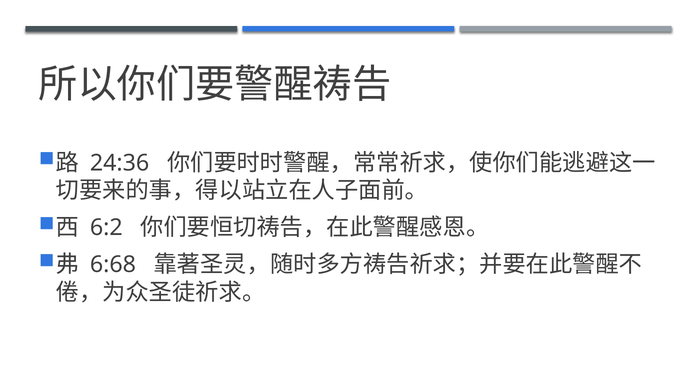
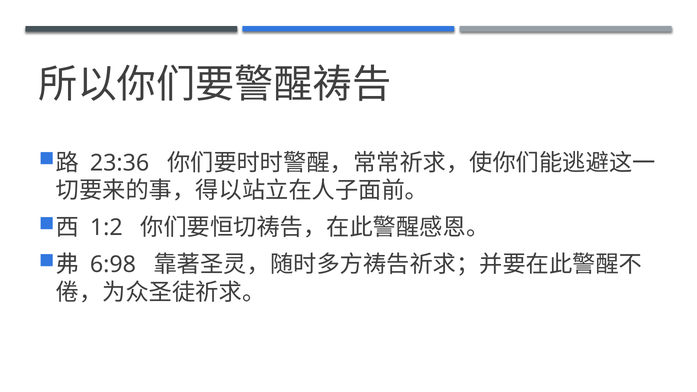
24:36: 24:36 -> 23:36
6:2: 6:2 -> 1:2
6:68: 6:68 -> 6:98
